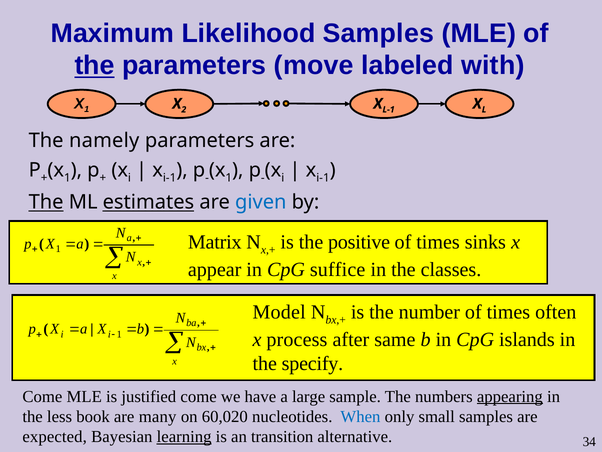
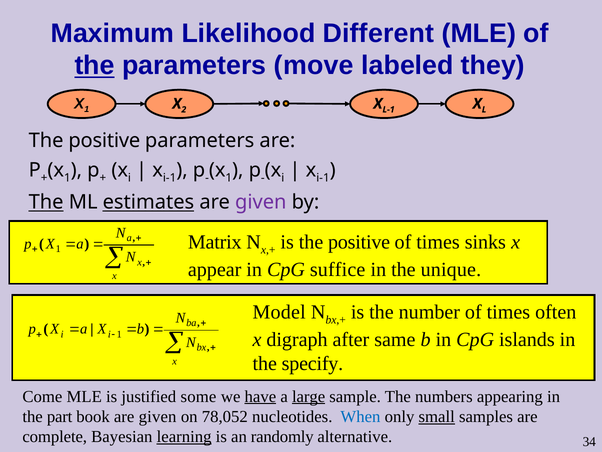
Likelihood Samples: Samples -> Different
with: with -> they
namely at (104, 140): namely -> positive
given at (261, 202) colour: blue -> purple
classes: classes -> unique
process: process -> digraph
justified come: come -> some
have underline: none -> present
large underline: none -> present
appearing underline: present -> none
less: less -> part
book are many: many -> given
60,020: 60,020 -> 78,052
small underline: none -> present
expected: expected -> complete
transition: transition -> randomly
